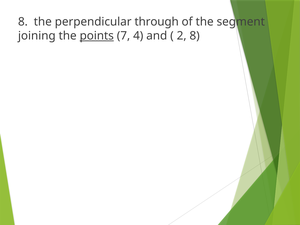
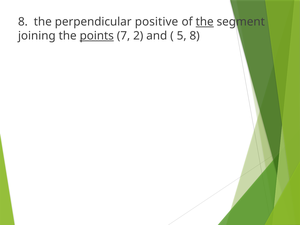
through: through -> positive
the at (205, 22) underline: none -> present
4: 4 -> 2
2: 2 -> 5
